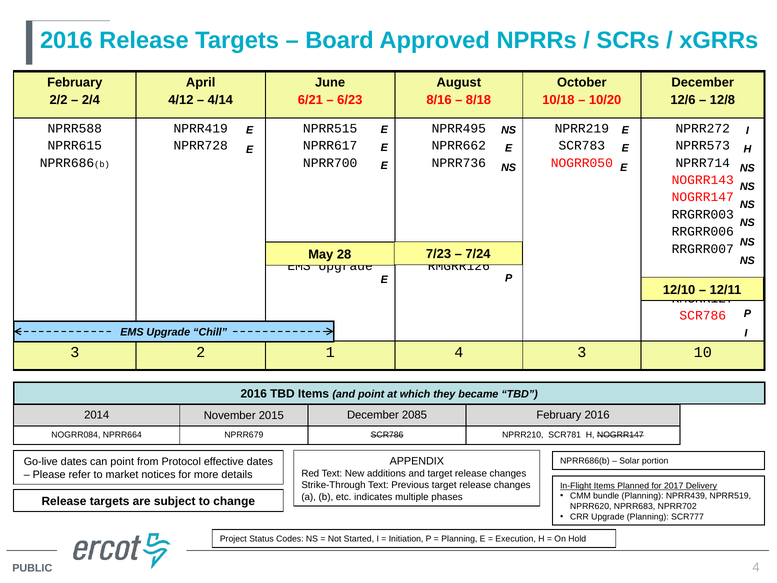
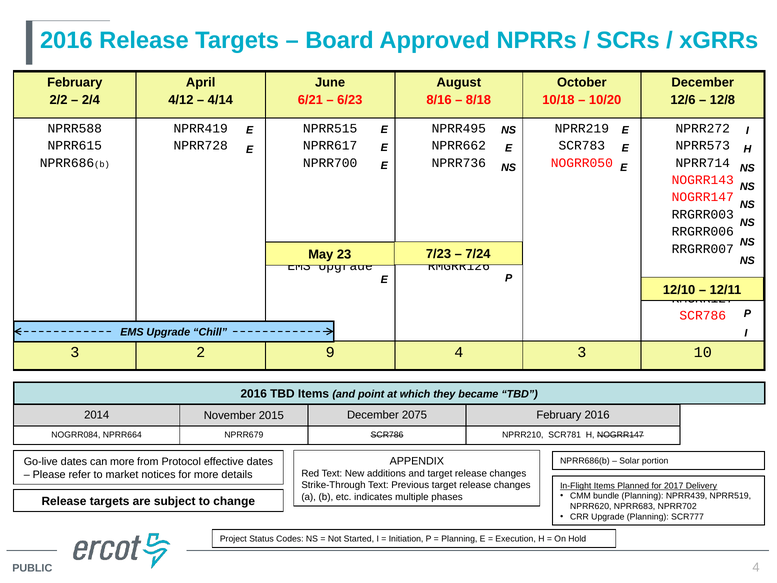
28: 28 -> 23
1: 1 -> 9
2085: 2085 -> 2075
can point: point -> more
